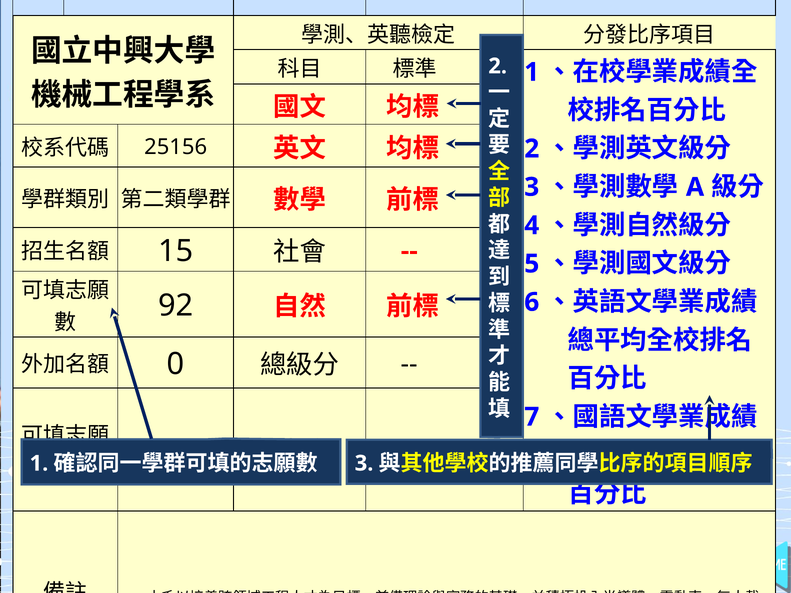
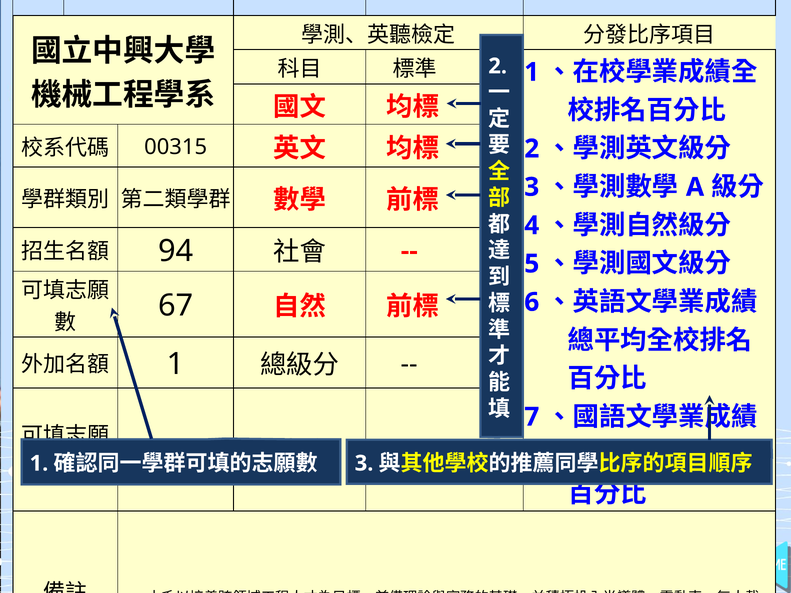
25156: 25156 -> 00315
15 at (176, 251): 15 -> 94
92: 92 -> 67
0 at (176, 364): 0 -> 1
